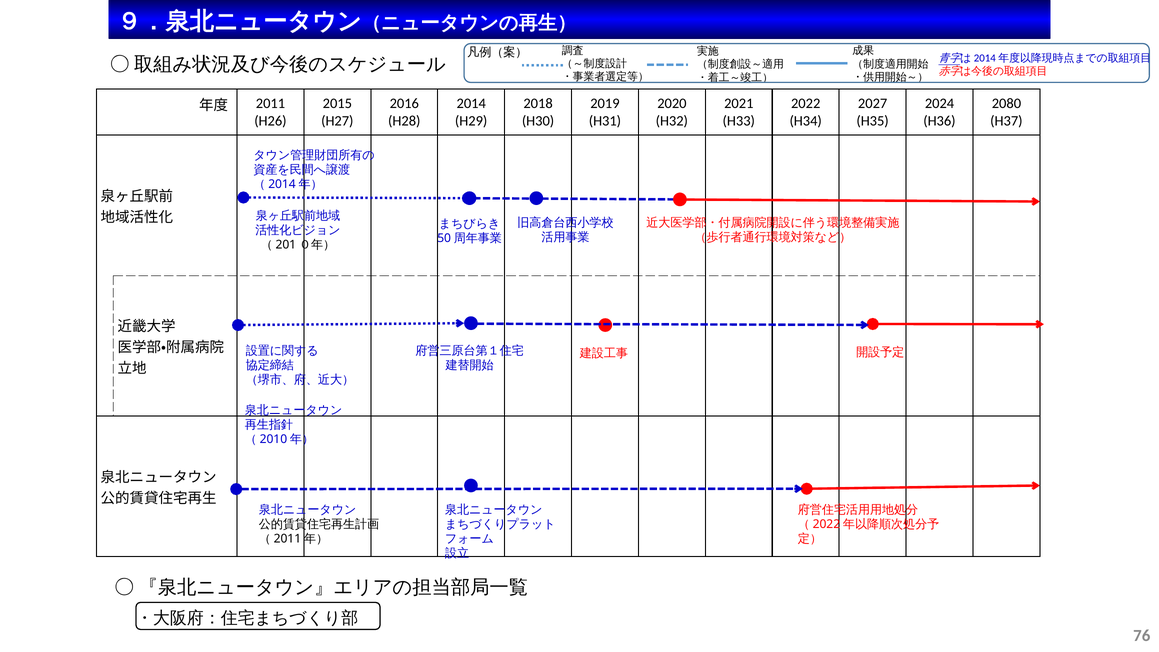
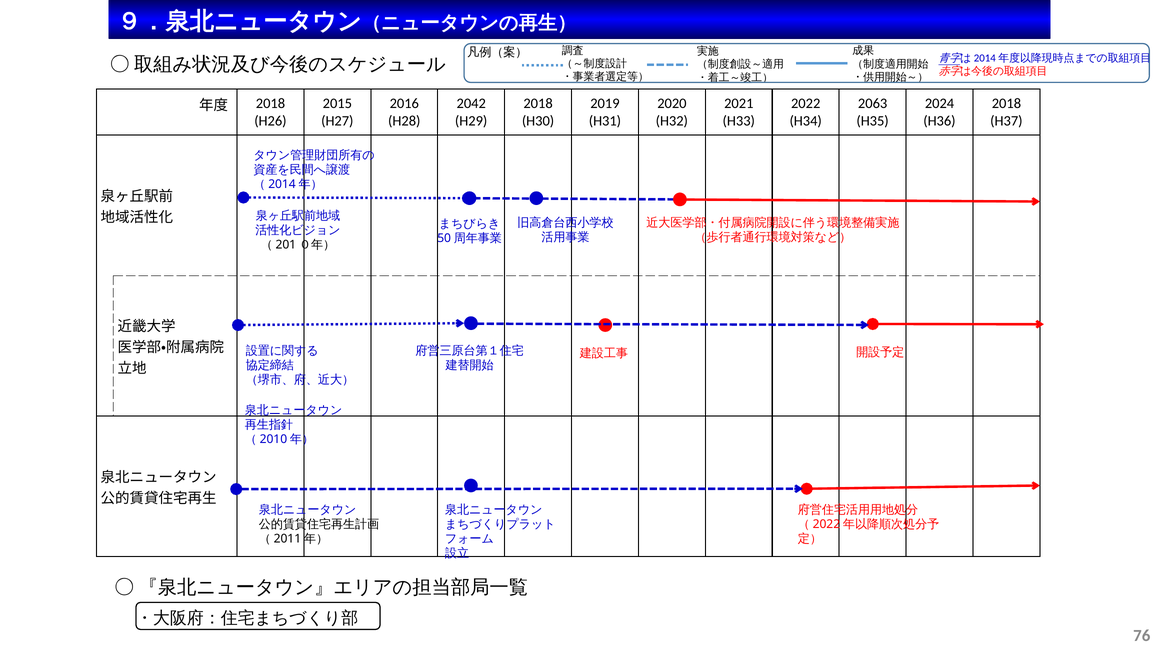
2014: 2014 -> 2042
2027: 2027 -> 2063
2080 at (1006, 103): 2080 -> 2018
2011 at (270, 103): 2011 -> 2018
